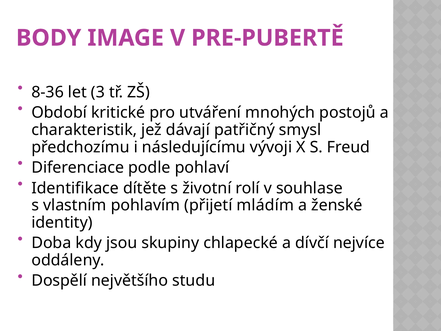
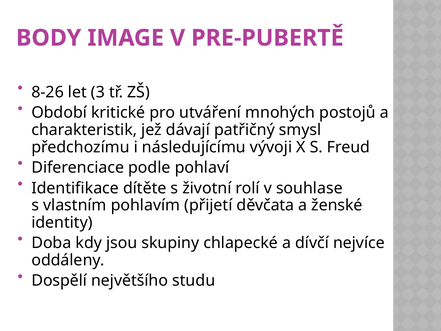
8-36: 8-36 -> 8-26
mládím: mládím -> děvčata
